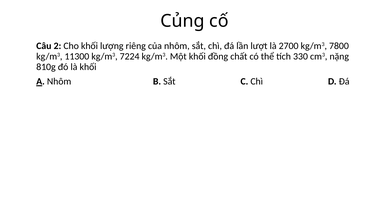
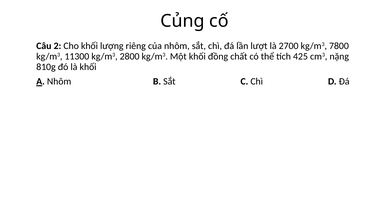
7224: 7224 -> 2800
330: 330 -> 425
